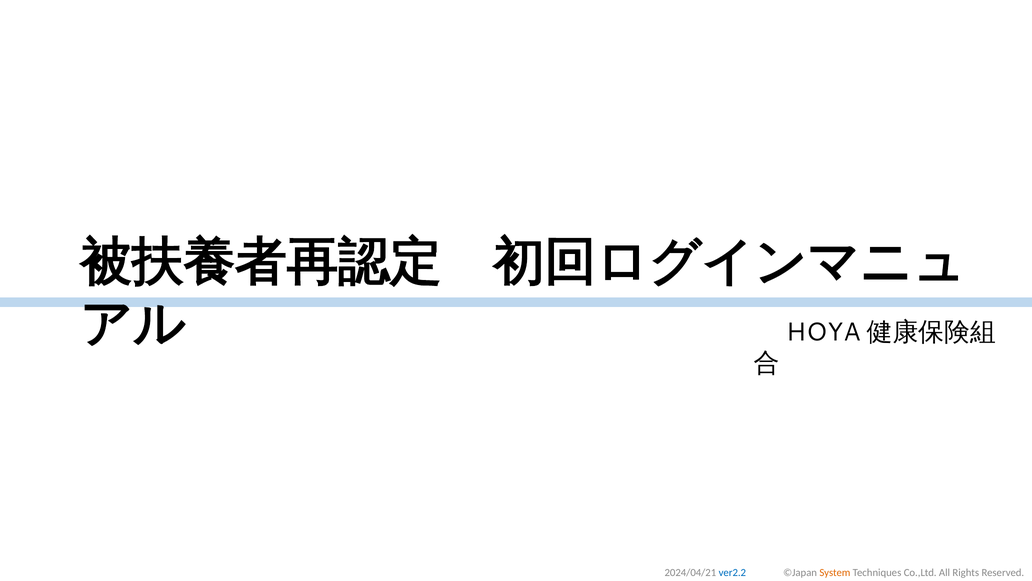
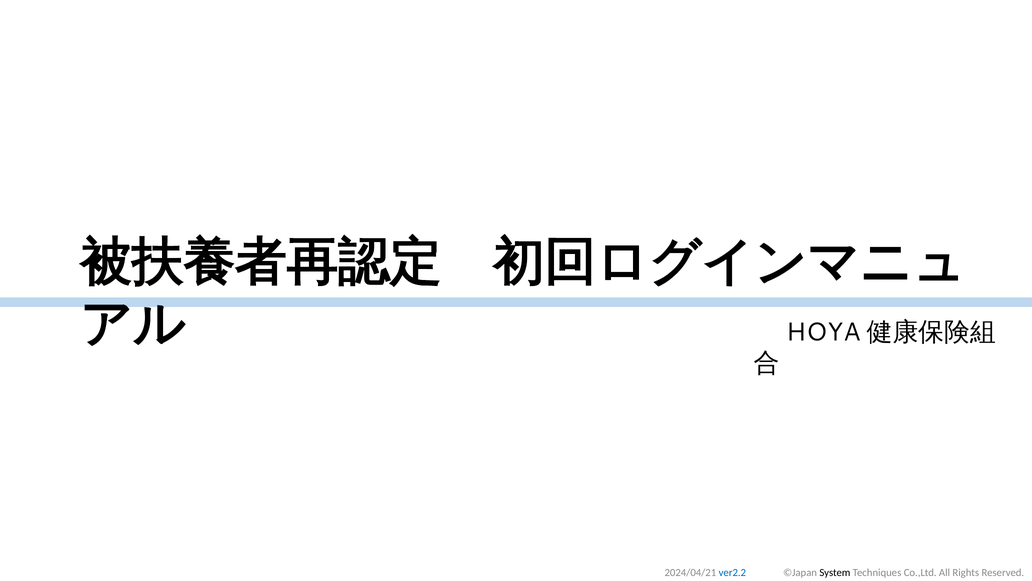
System colour: orange -> black
